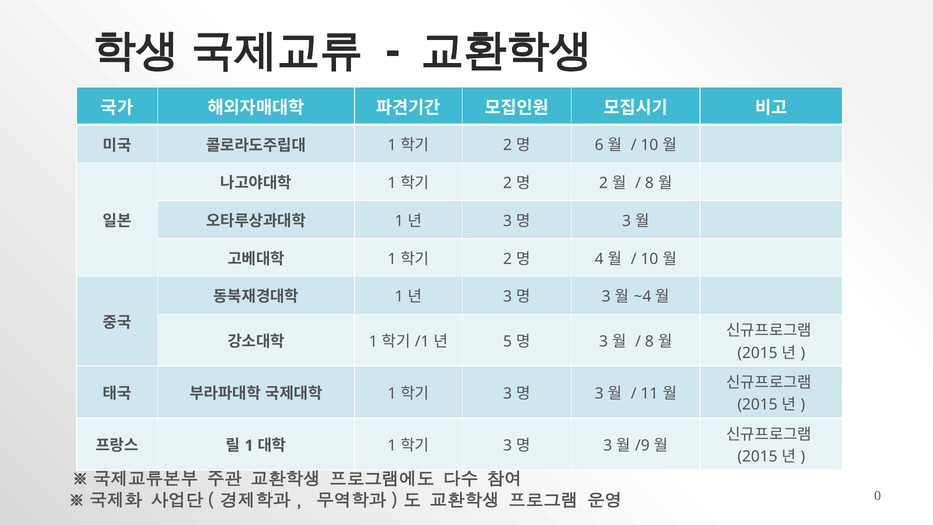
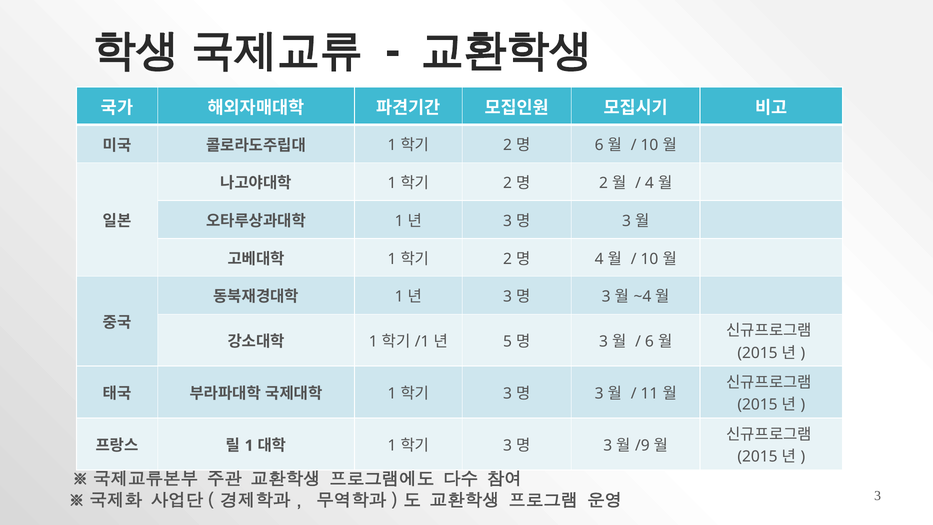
8 at (649, 183): 8 -> 4
8 at (649, 342): 8 -> 6
0 at (878, 495): 0 -> 3
